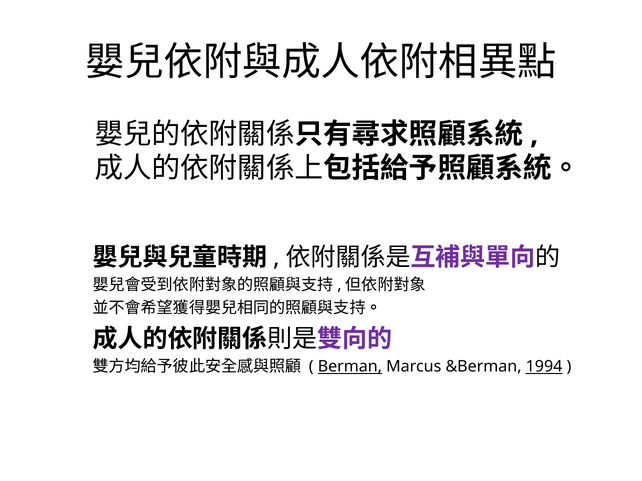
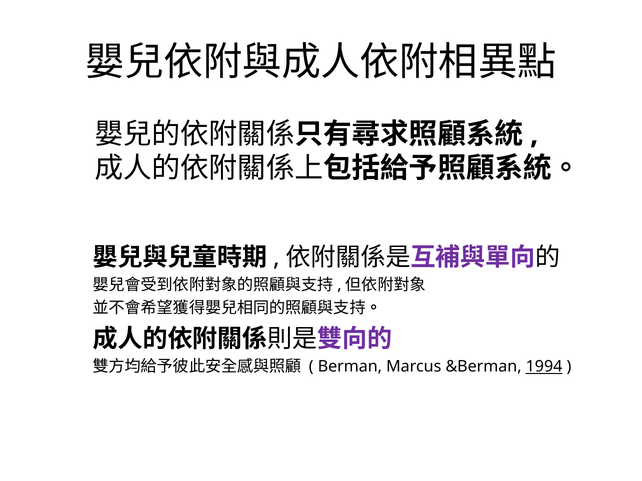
Berman underline: present -> none
